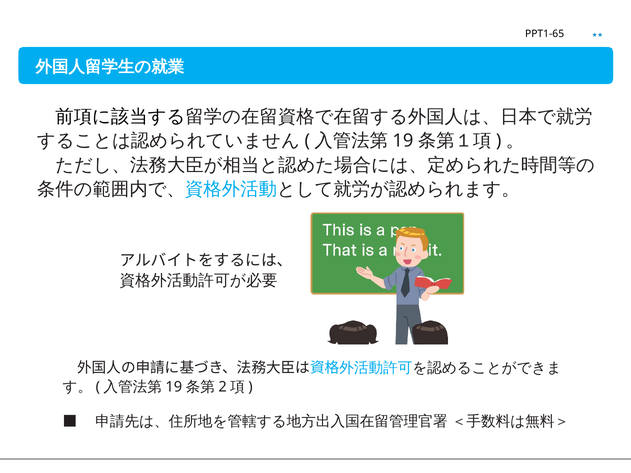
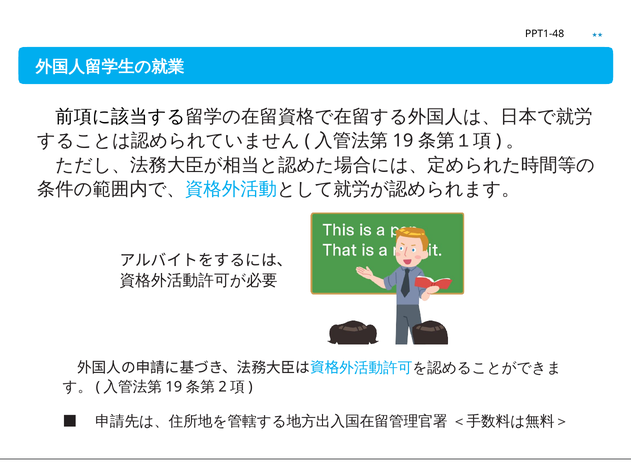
PPT1-65: PPT1-65 -> PPT1-48
